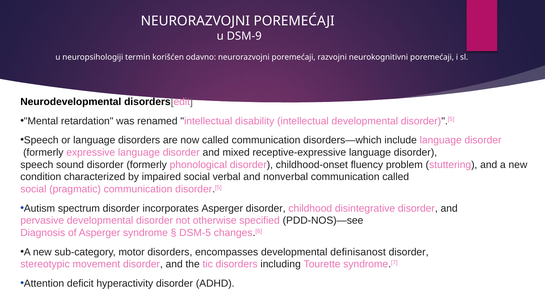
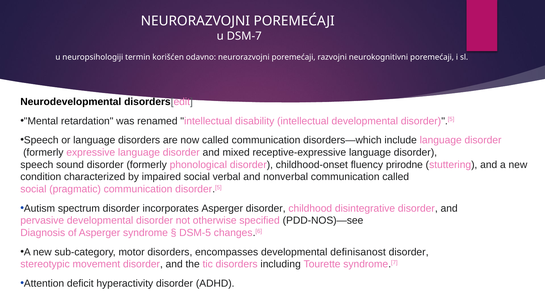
DSM-9: DSM-9 -> DSM-7
problem: problem -> prirodne
